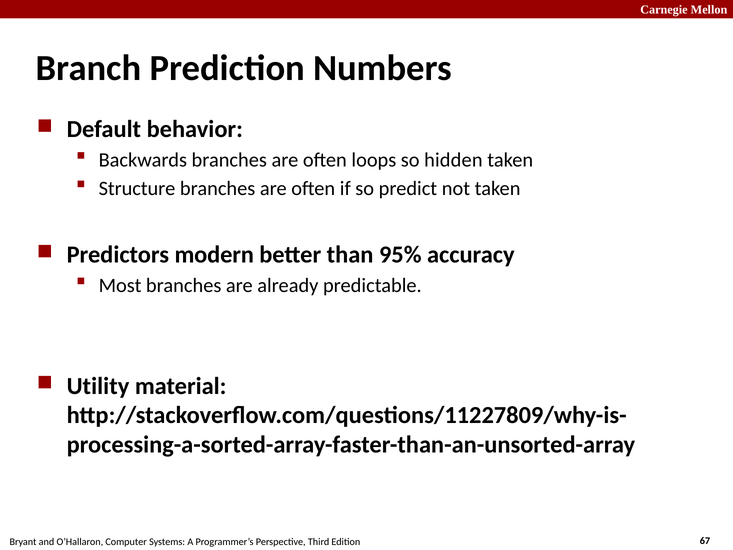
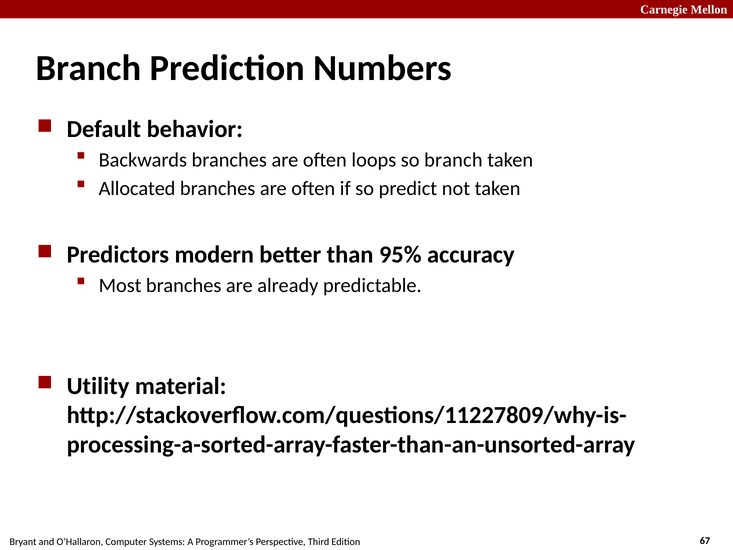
so hidden: hidden -> branch
Structure: Structure -> Allocated
